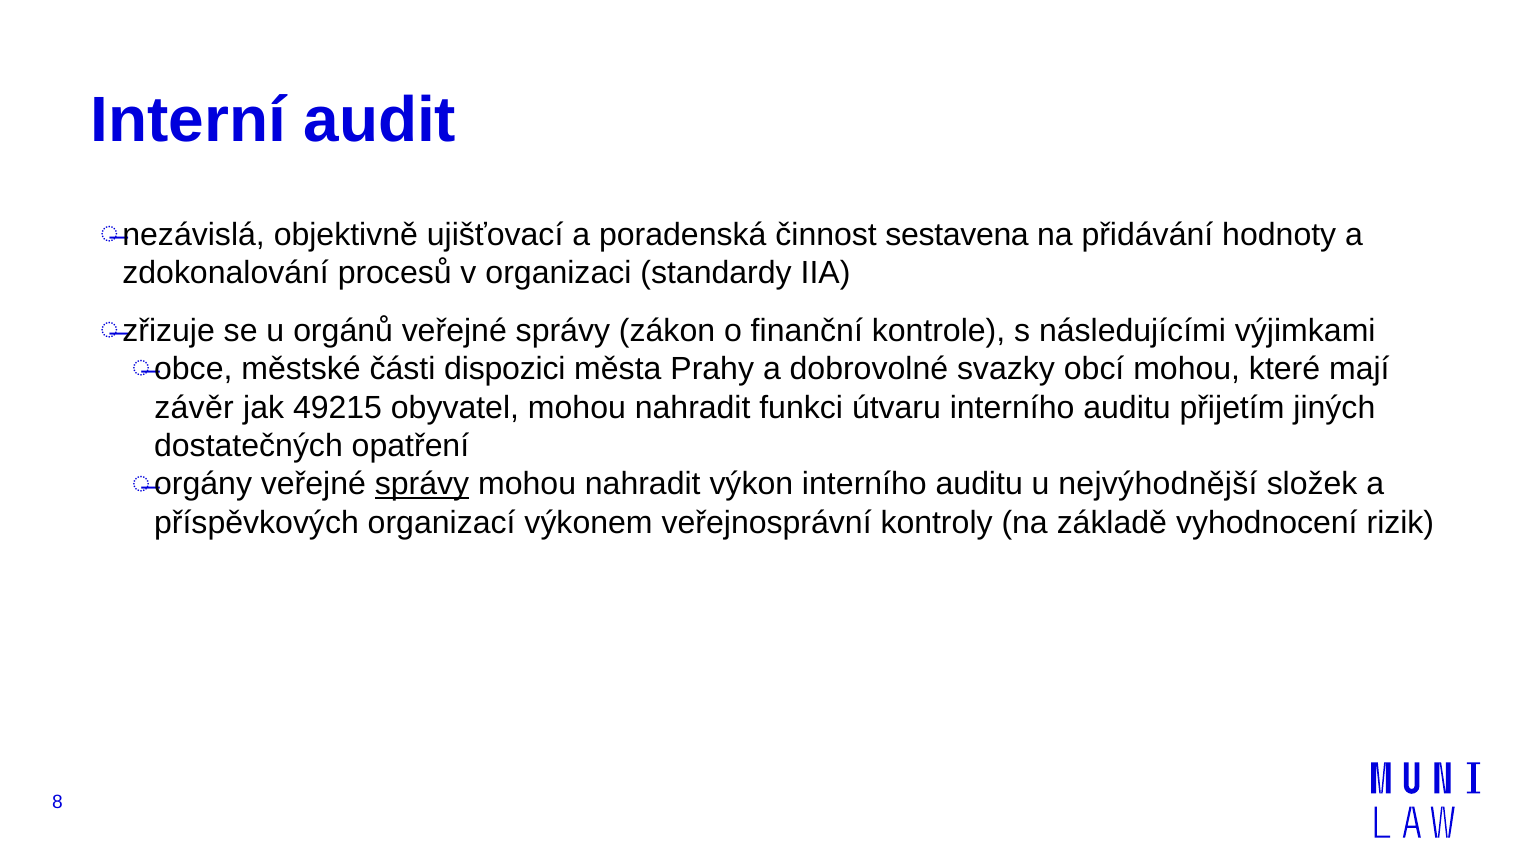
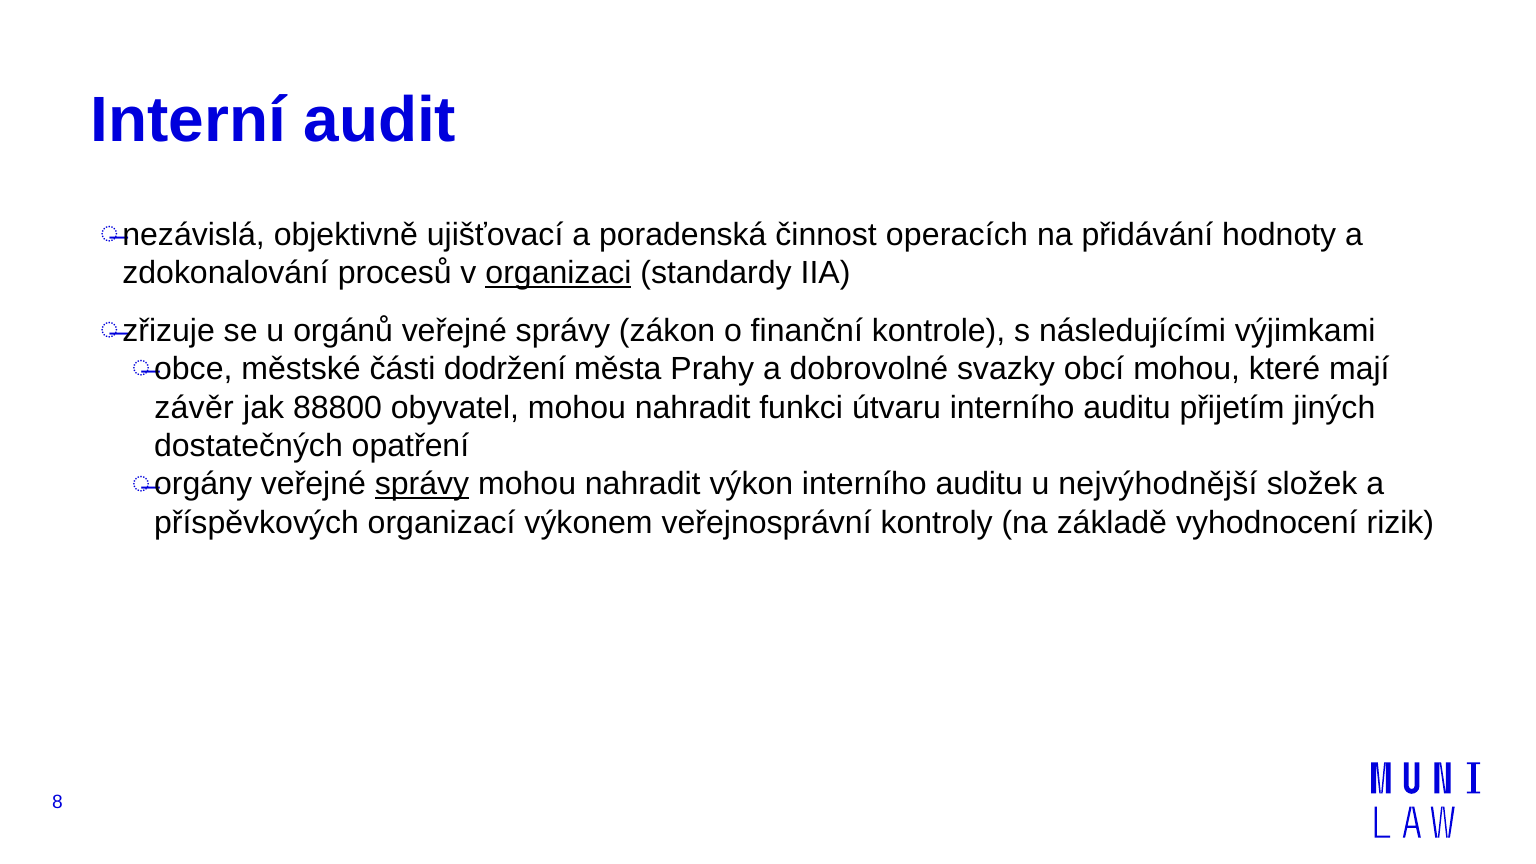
sestavena: sestavena -> operacích
organizaci underline: none -> present
dispozici: dispozici -> dodržení
49215: 49215 -> 88800
